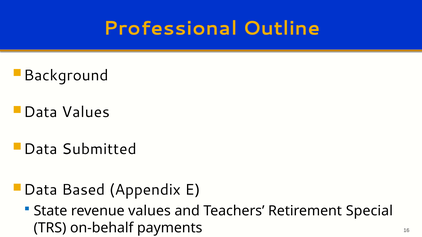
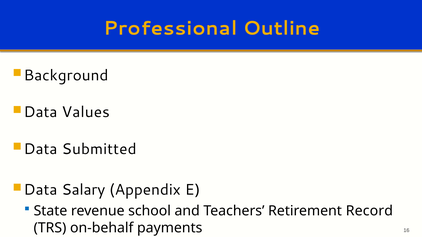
Based: Based -> Salary
revenue values: values -> school
Special: Special -> Record
